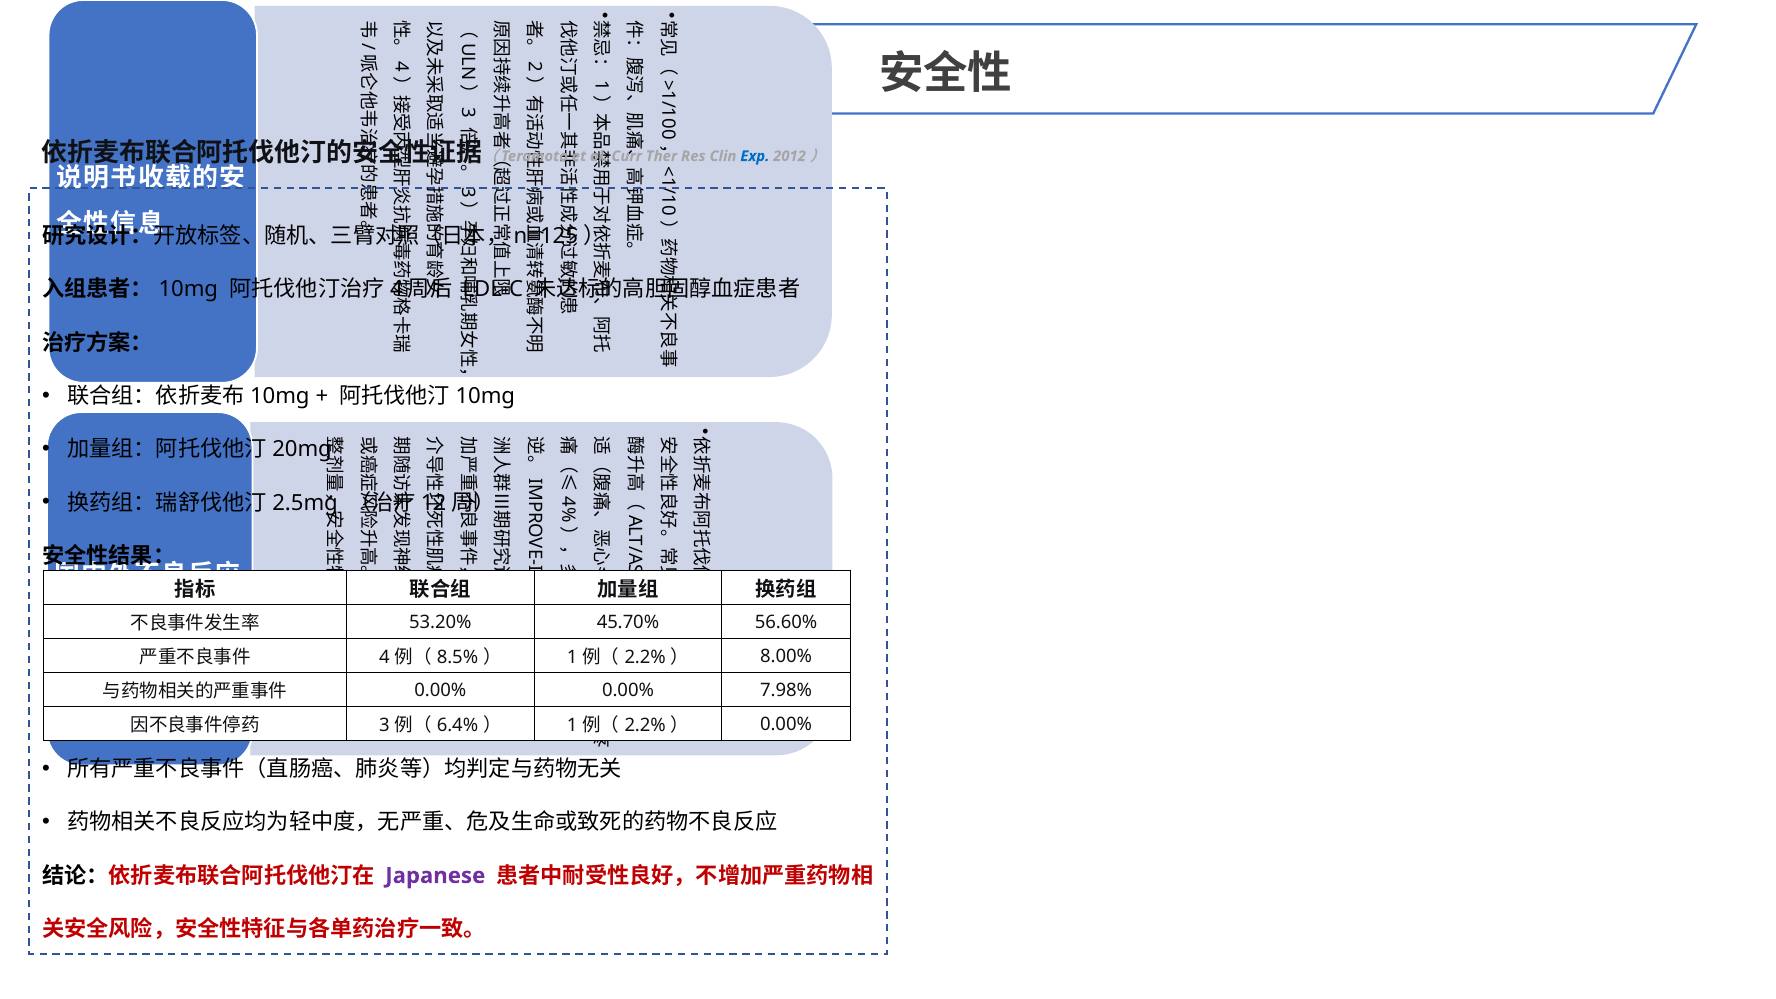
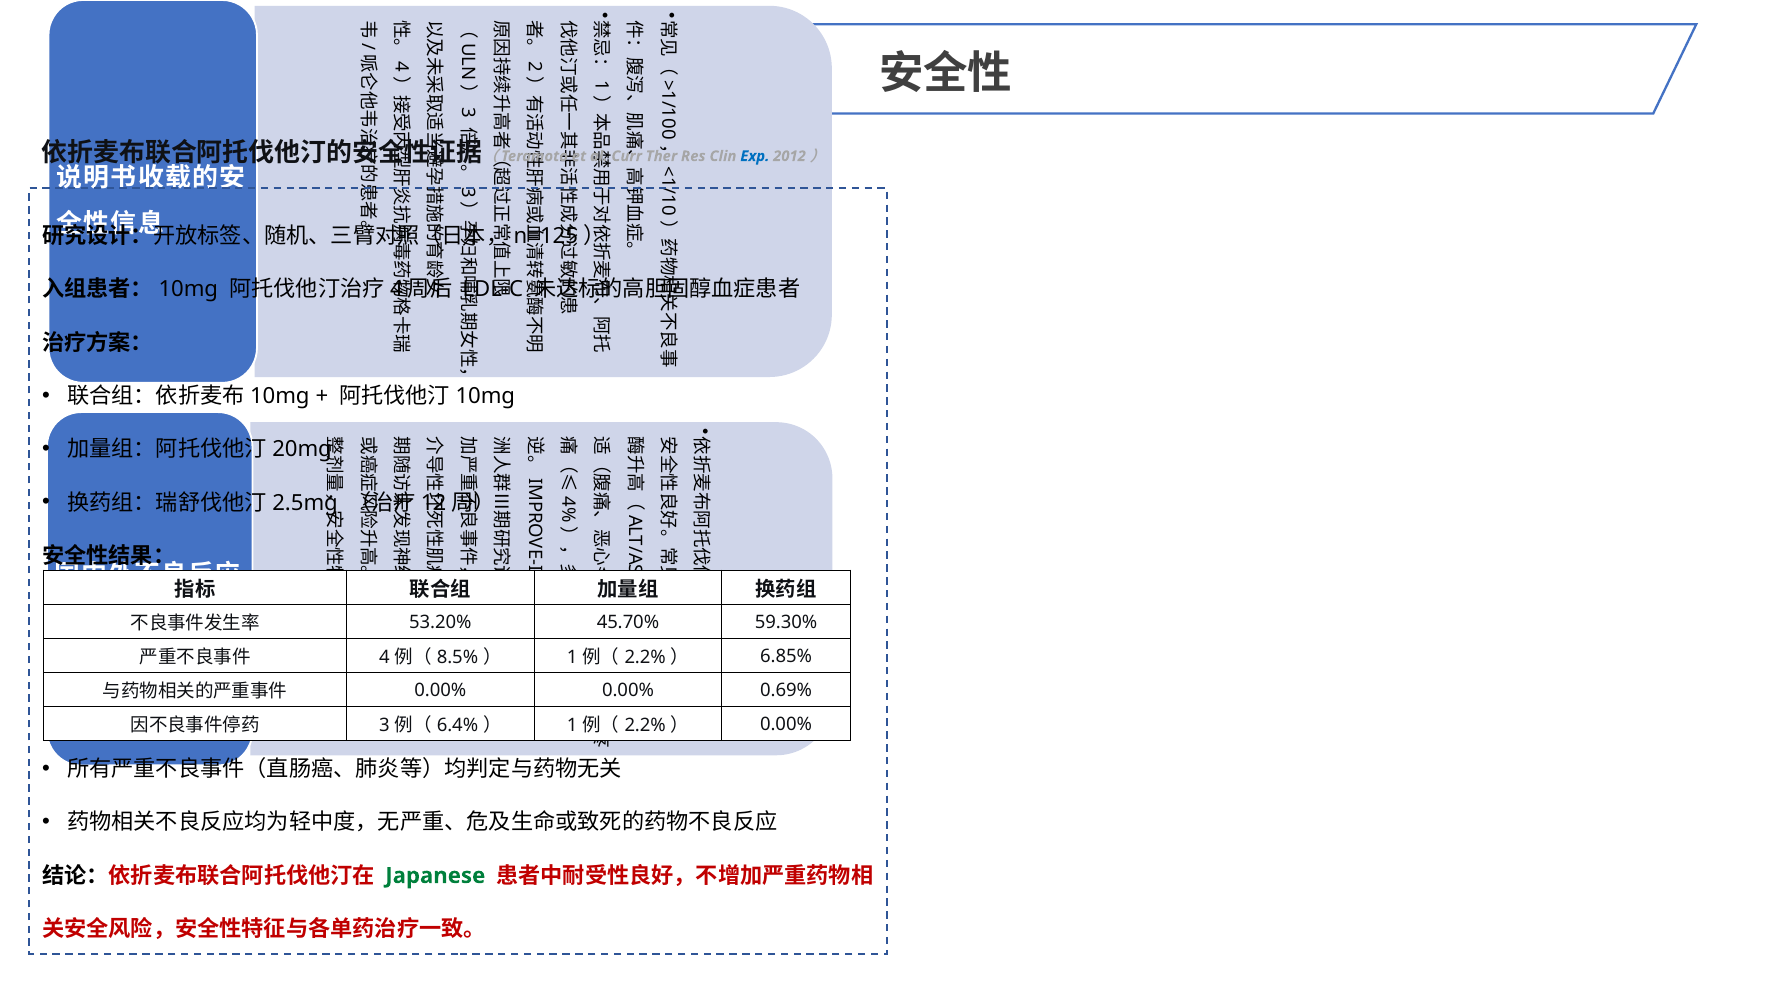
56.60%: 56.60% -> 59.30%
8.00%: 8.00% -> 6.85%
7.98%: 7.98% -> 0.69%
Japanese colour: purple -> green
